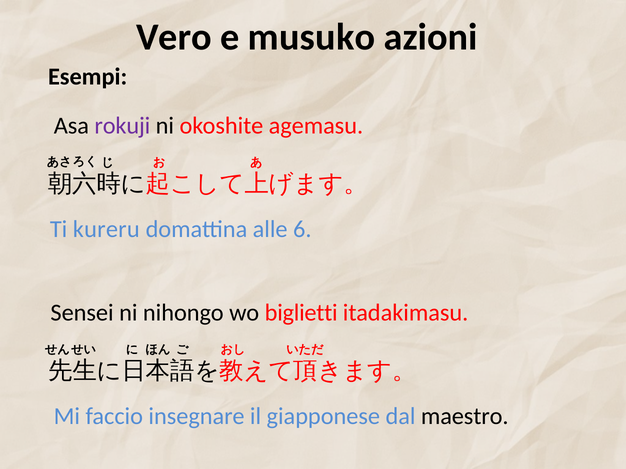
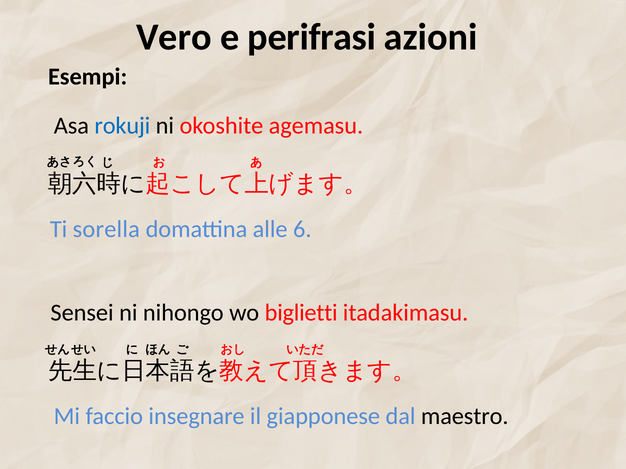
musuko: musuko -> perifrasi
rokuji colour: purple -> blue
kureru: kureru -> sorella
